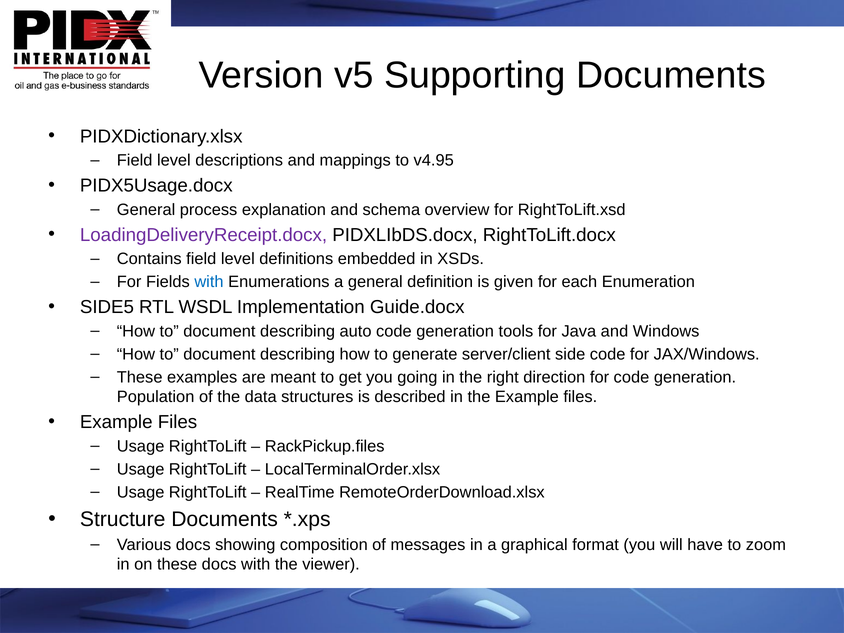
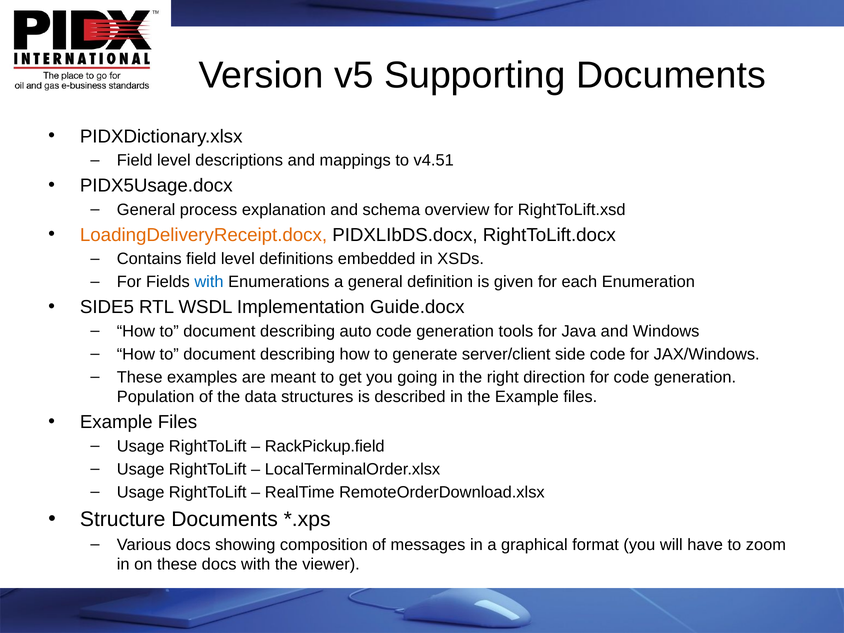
v4.95: v4.95 -> v4.51
LoadingDeliveryReceipt.docx colour: purple -> orange
RackPickup.files: RackPickup.files -> RackPickup.field
